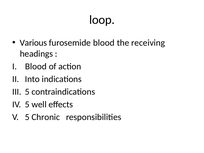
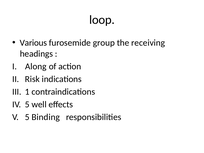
furosemide blood: blood -> group
Blood at (36, 66): Blood -> Along
Into: Into -> Risk
5 at (27, 92): 5 -> 1
Chronic: Chronic -> Binding
